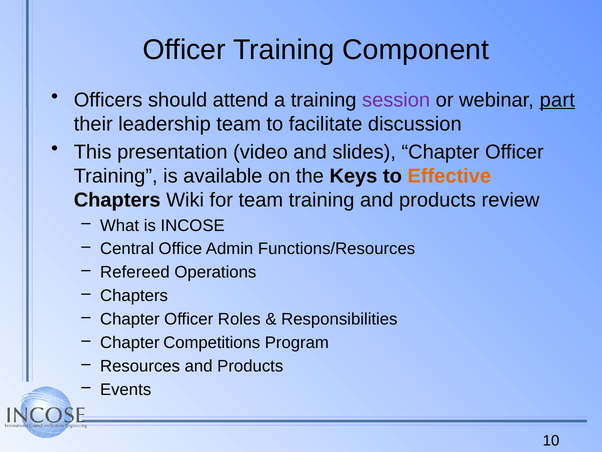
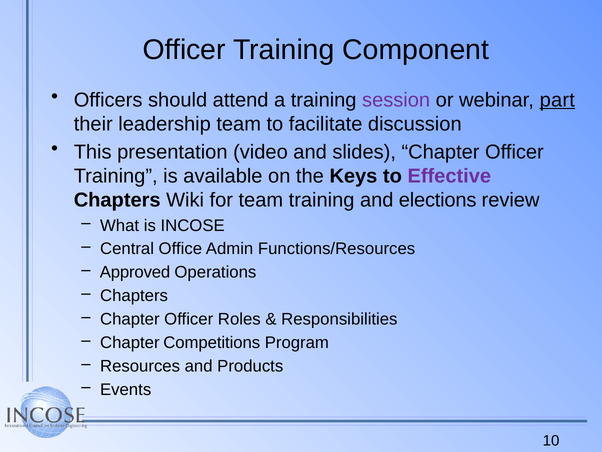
Effective colour: orange -> purple
training and products: products -> elections
Refereed: Refereed -> Approved
